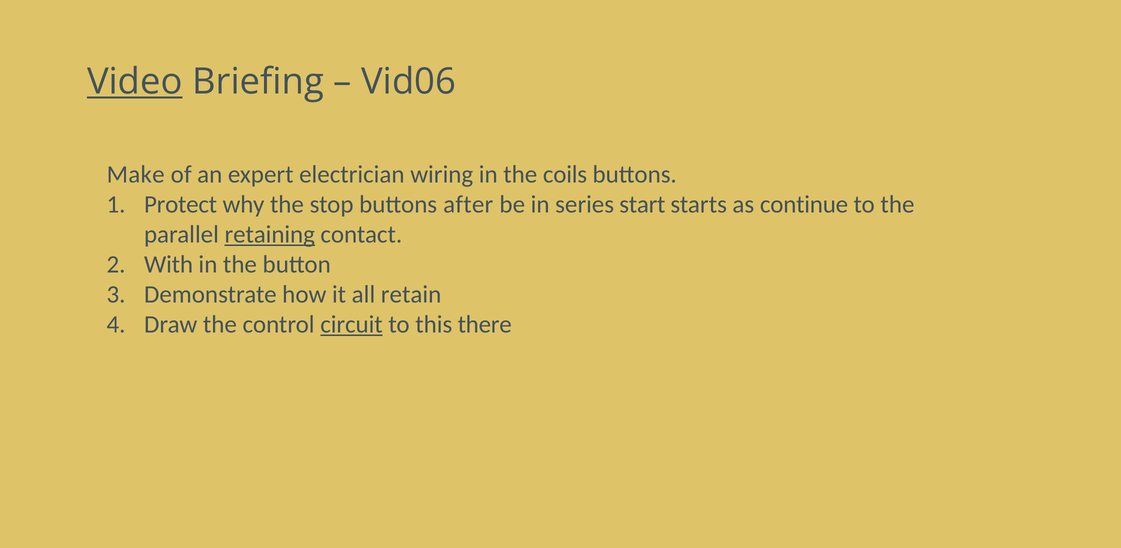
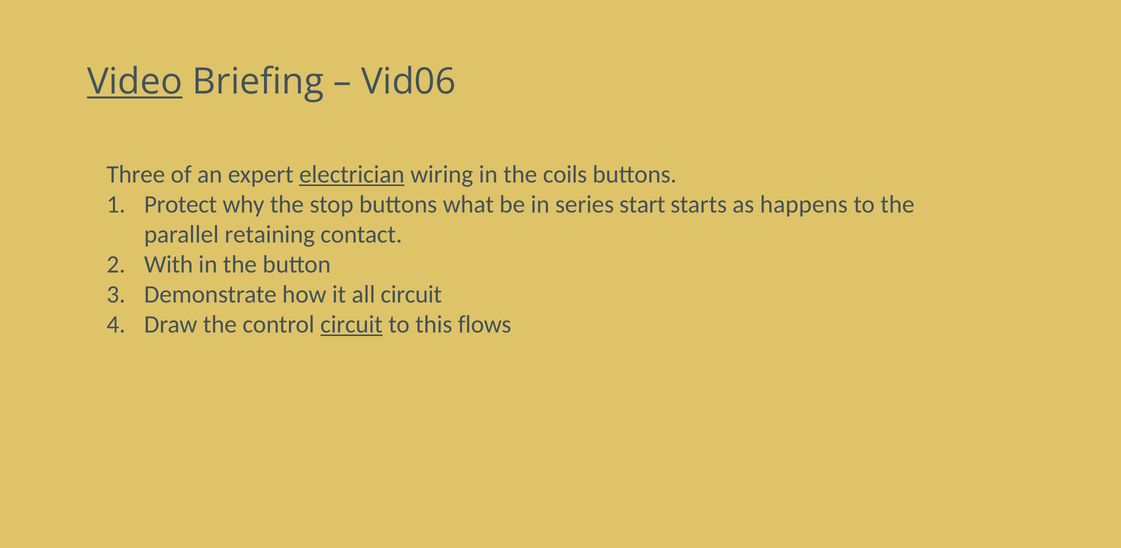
Make: Make -> Three
electrician underline: none -> present
after: after -> what
continue: continue -> happens
retaining underline: present -> none
all retain: retain -> circuit
there: there -> flows
